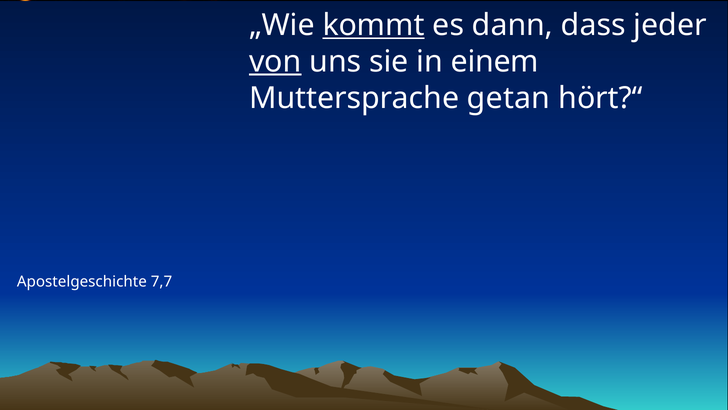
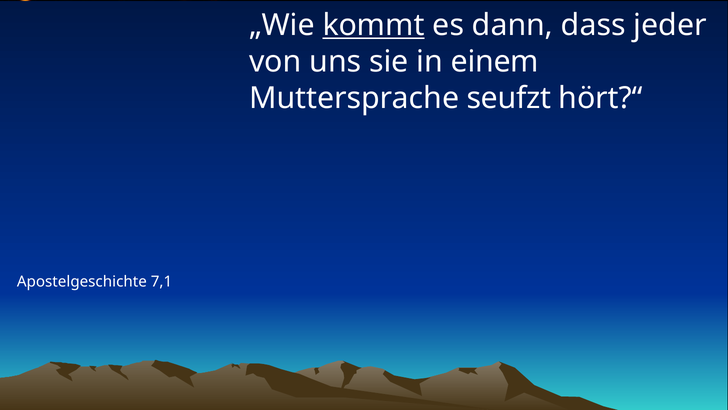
von underline: present -> none
getan: getan -> seufzt
7,7: 7,7 -> 7,1
